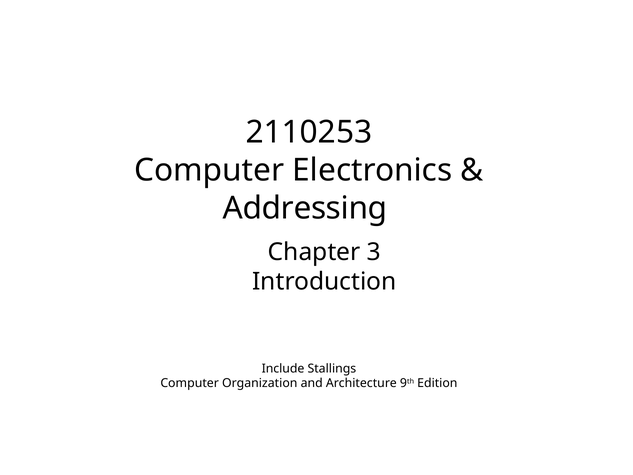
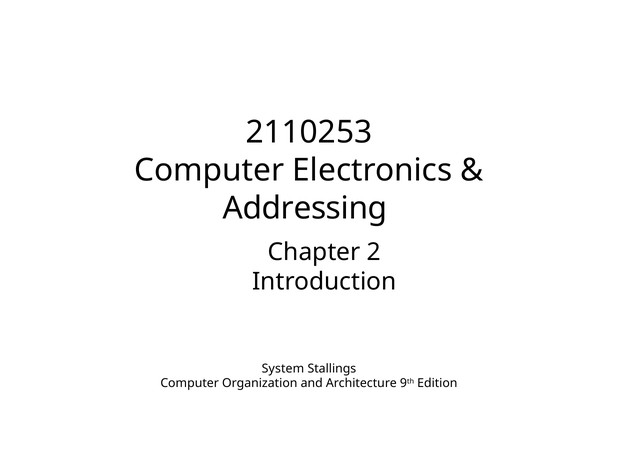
3: 3 -> 2
Include: Include -> System
